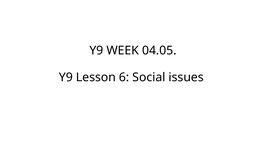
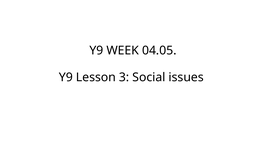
6: 6 -> 3
